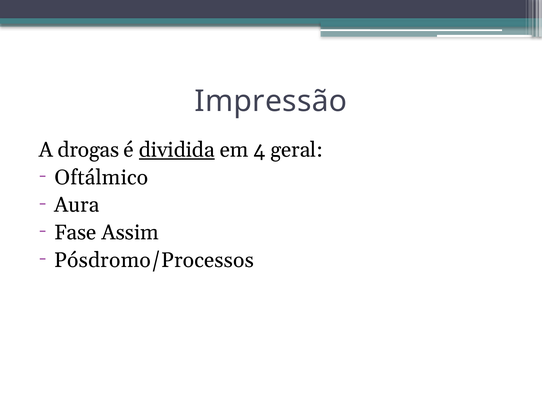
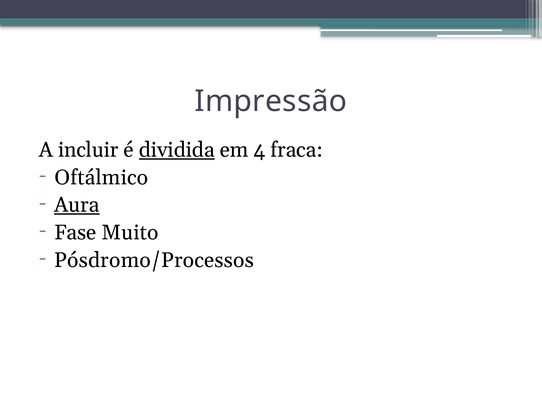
drogas: drogas -> incluir
geral: geral -> fraca
Aura underline: none -> present
Assim: Assim -> Muito
